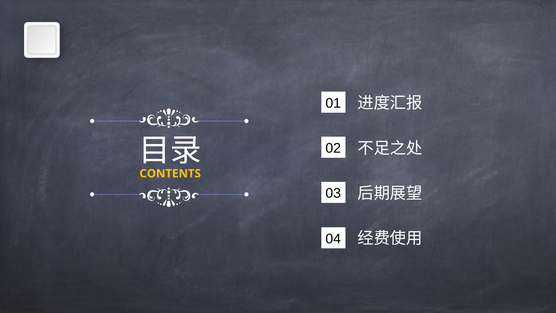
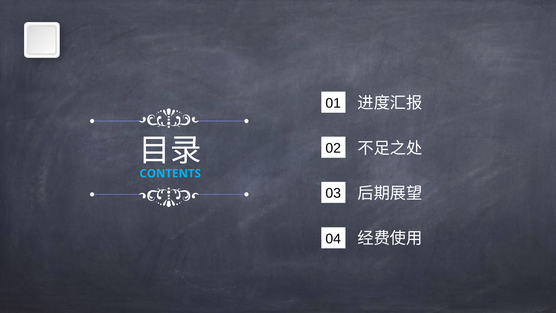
CONTENTS colour: yellow -> light blue
